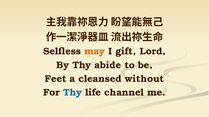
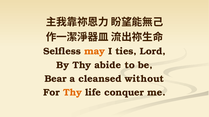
gift: gift -> ties
Feet: Feet -> Bear
Thy at (73, 93) colour: blue -> orange
channel: channel -> conquer
